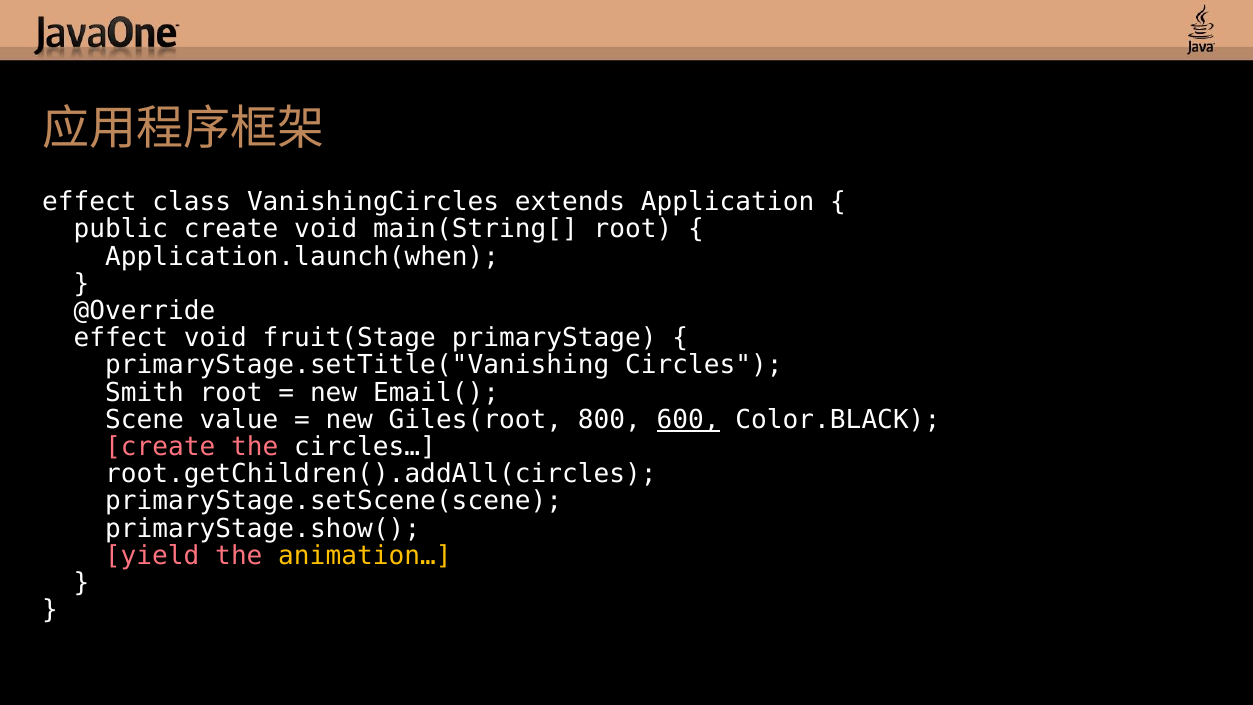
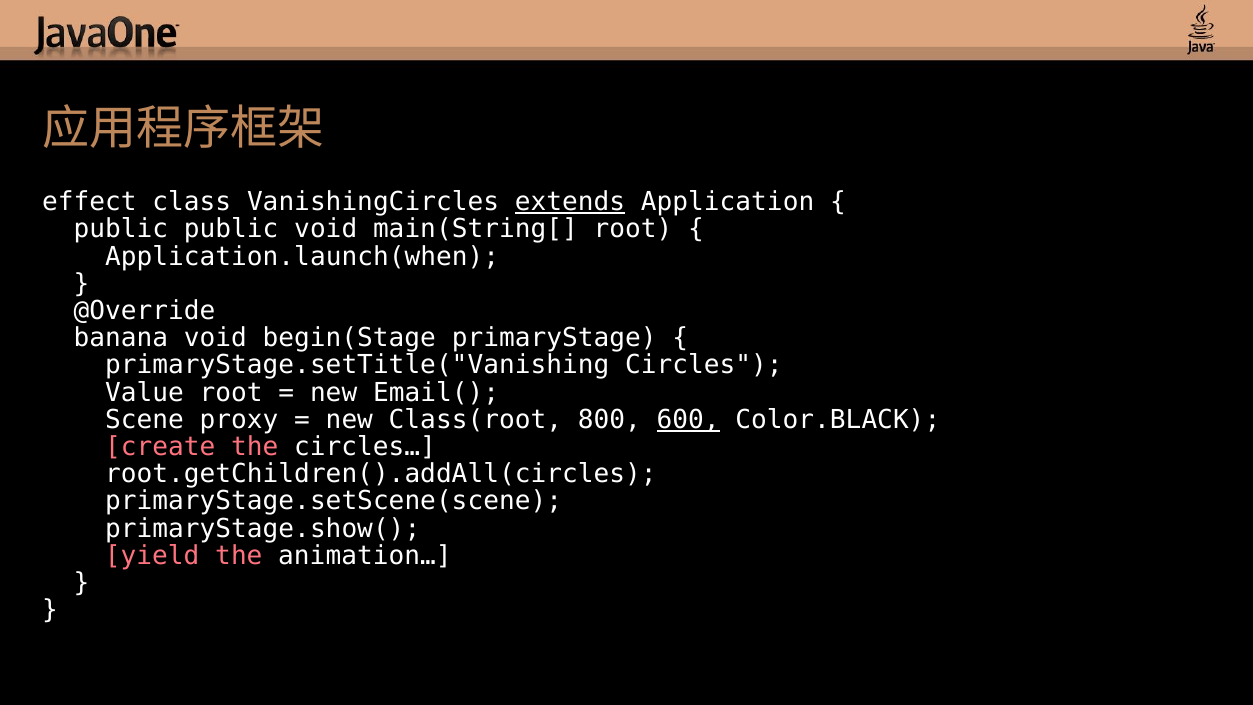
extends underline: none -> present
public create: create -> public
effect at (121, 338): effect -> banana
fruit(Stage: fruit(Stage -> begin(Stage
Smith: Smith -> Value
value: value -> proxy
Giles(root: Giles(root -> Class(root
animation… colour: yellow -> white
